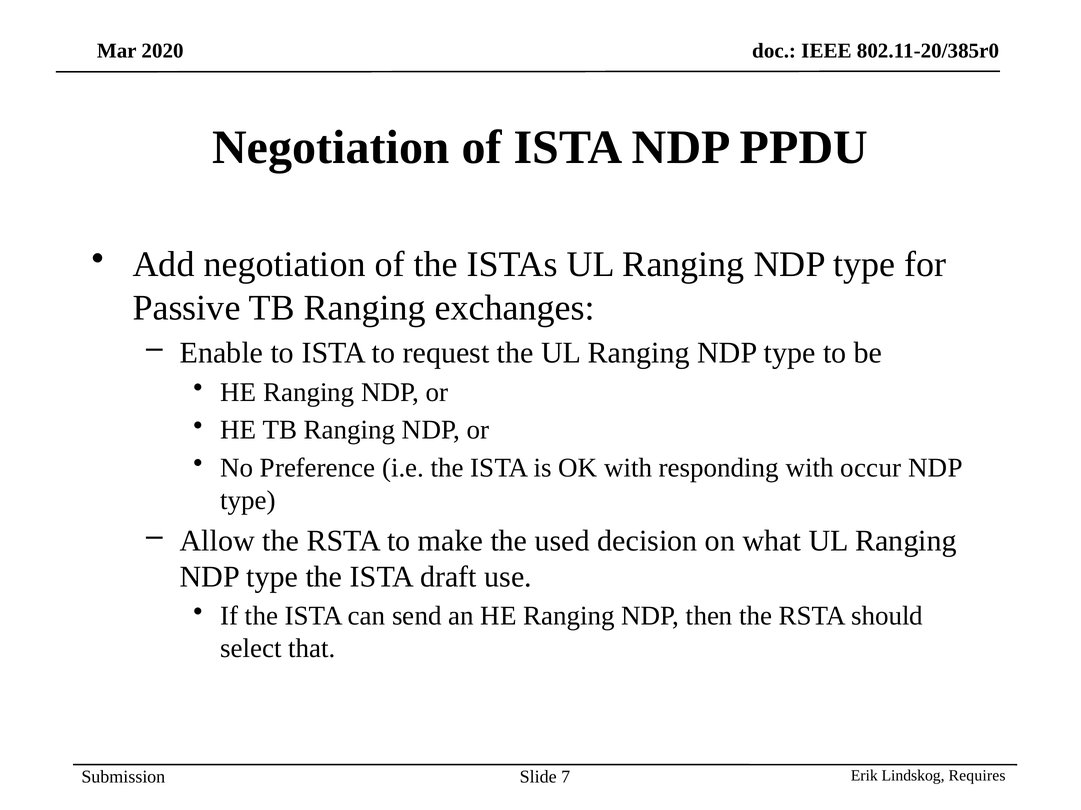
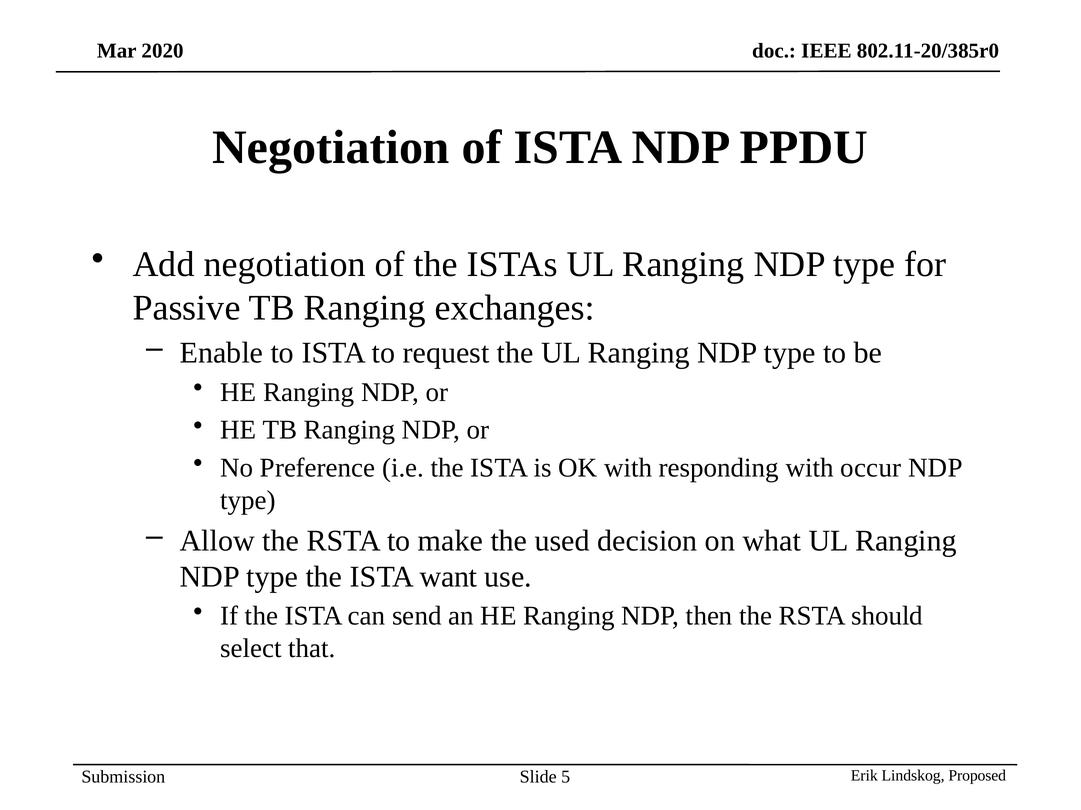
draft: draft -> want
Requires: Requires -> Proposed
7: 7 -> 5
